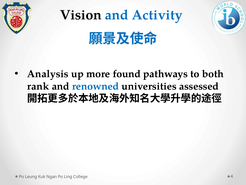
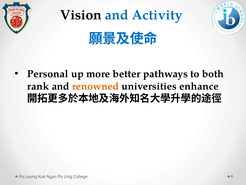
Analysis: Analysis -> Personal
found: found -> better
renowned colour: blue -> orange
assessed: assessed -> enhance
